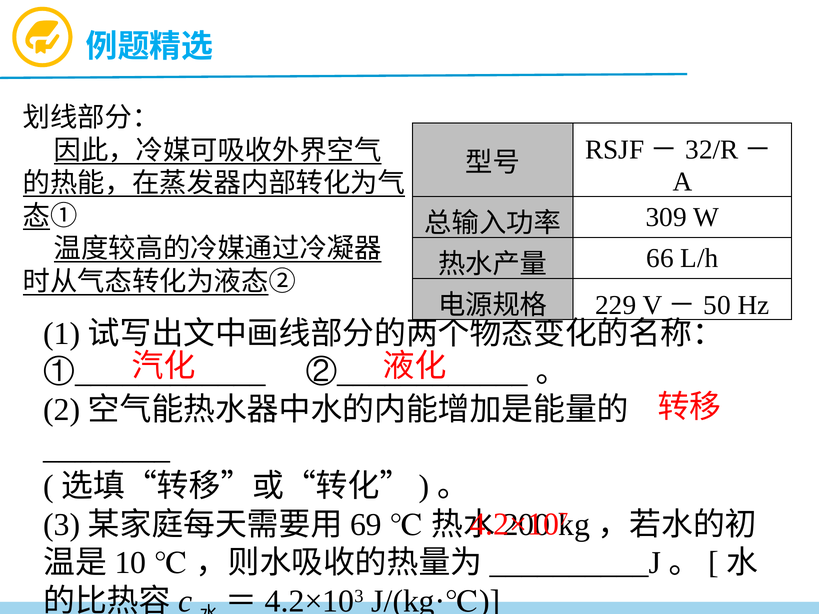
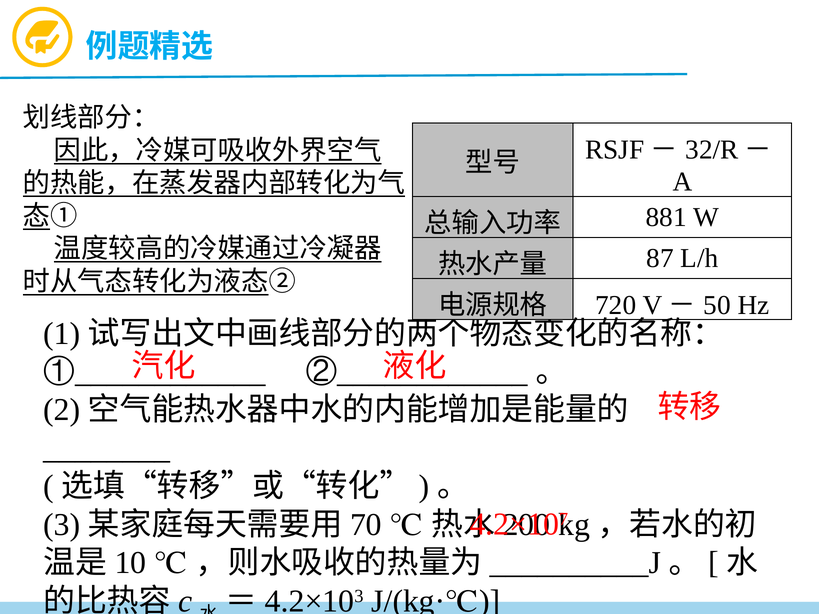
309: 309 -> 881
66: 66 -> 87
229: 229 -> 720
69: 69 -> 70
